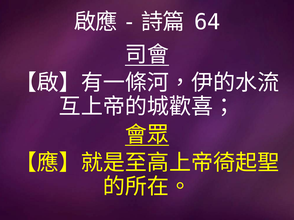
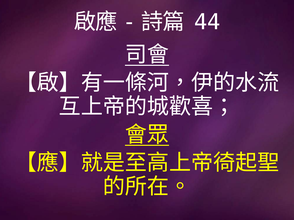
64: 64 -> 44
